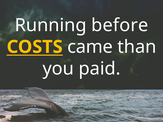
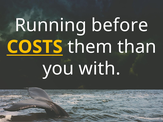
came: came -> them
paid: paid -> with
